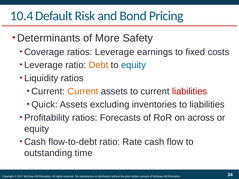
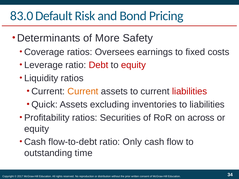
10.4: 10.4 -> 83.0
ratios Leverage: Leverage -> Oversees
Debt colour: orange -> red
equity at (134, 65) colour: blue -> red
Forecasts: Forecasts -> Securities
Rate: Rate -> Only
